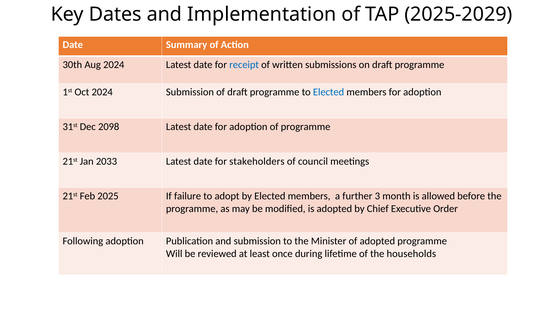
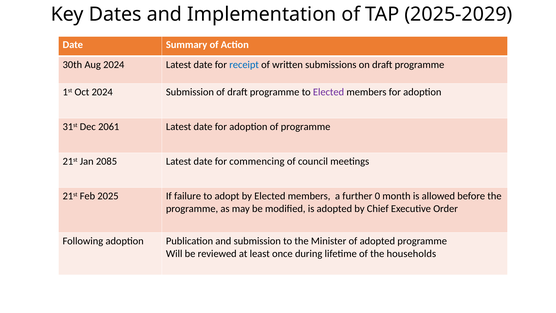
Elected at (329, 92) colour: blue -> purple
2098: 2098 -> 2061
2033: 2033 -> 2085
stakeholders: stakeholders -> commencing
3: 3 -> 0
